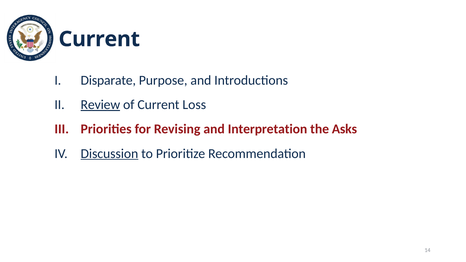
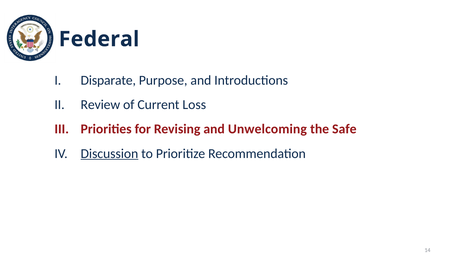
Current at (99, 39): Current -> Federal
Review underline: present -> none
Interpretation: Interpretation -> Unwelcoming
Asks: Asks -> Safe
